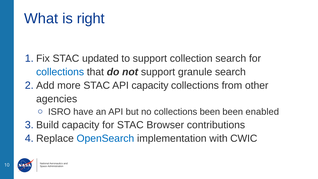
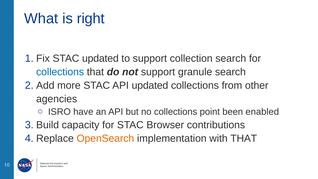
API capacity: capacity -> updated
collections been: been -> point
OpenSearch colour: blue -> orange
with CWIC: CWIC -> THAT
